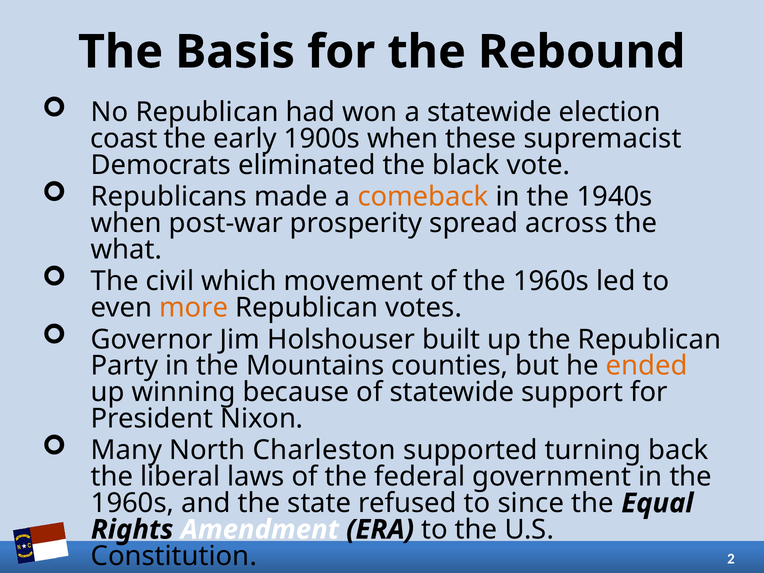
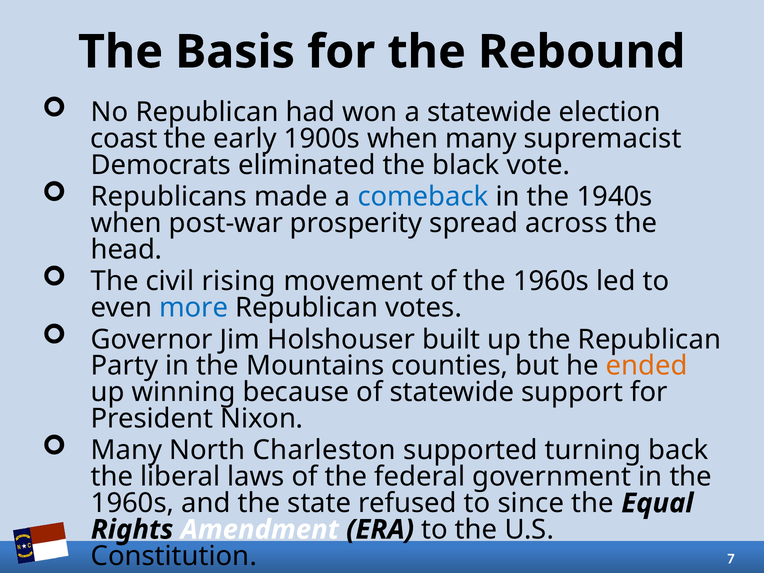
when these: these -> many
comeback colour: orange -> blue
what: what -> head
which: which -> rising
more colour: orange -> blue
2: 2 -> 7
